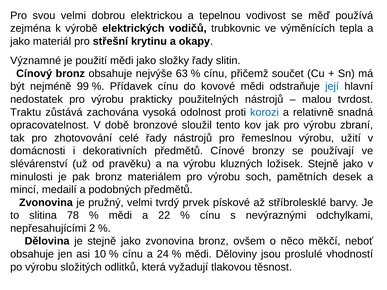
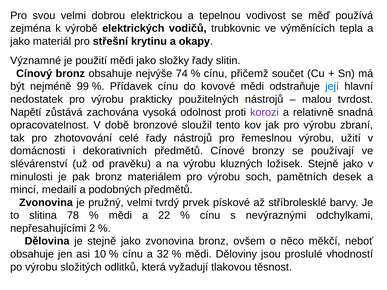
63: 63 -> 74
Traktu: Traktu -> Napětí
korozi colour: blue -> purple
24: 24 -> 32
